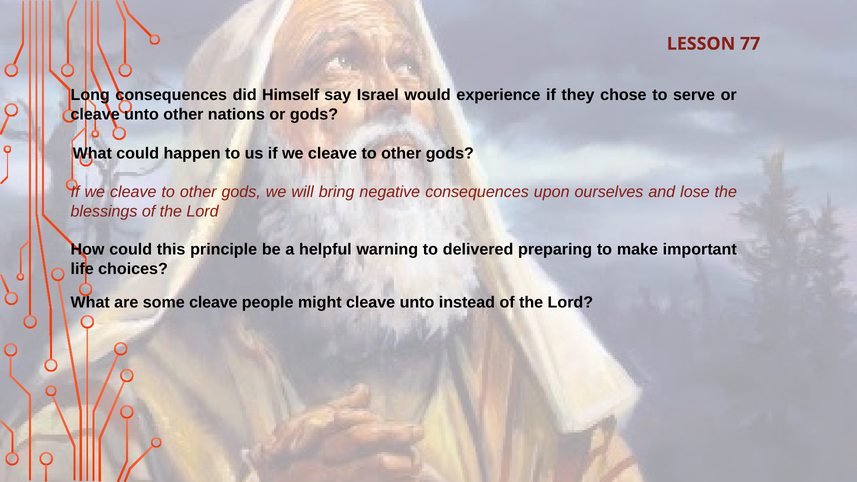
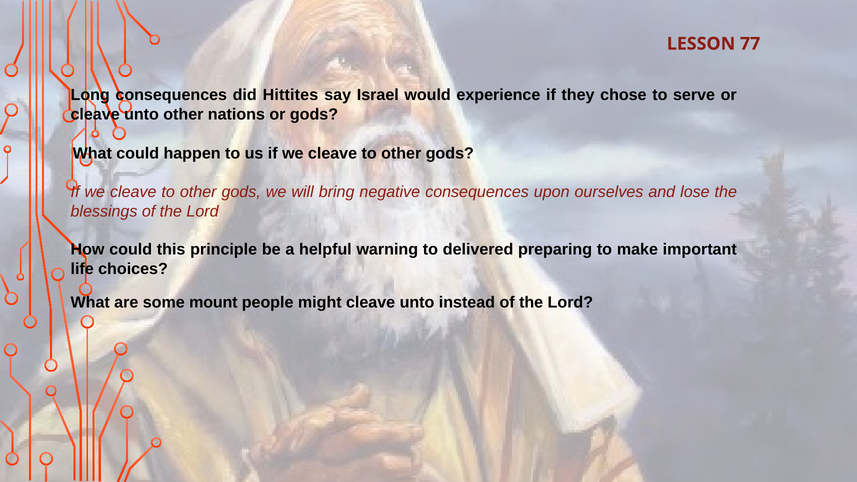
Himself: Himself -> Hittites
some cleave: cleave -> mount
